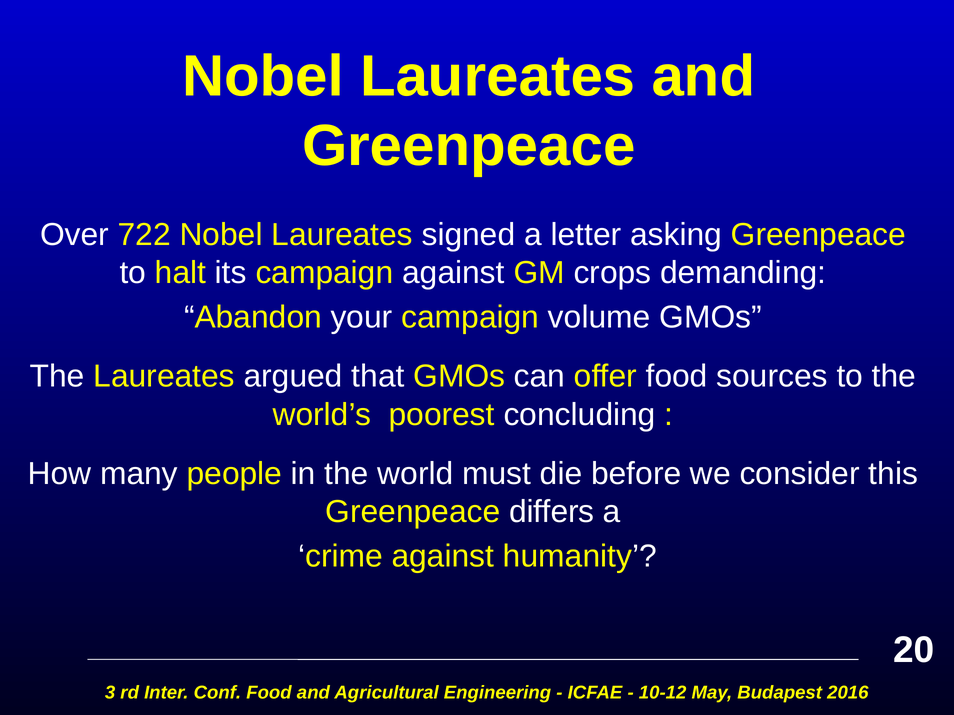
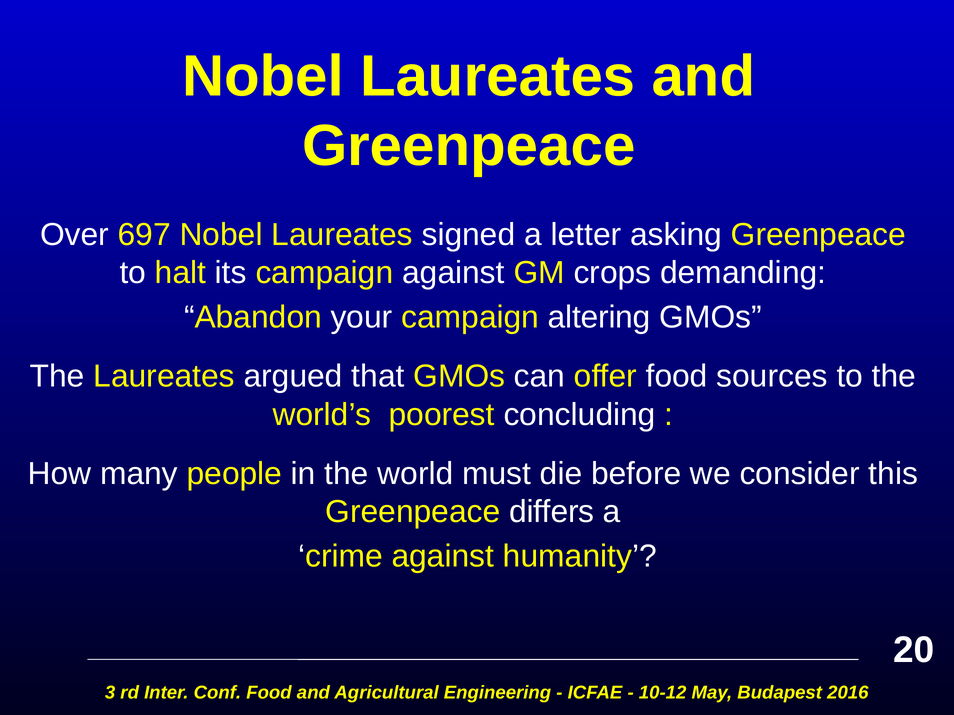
722: 722 -> 697
volume: volume -> altering
